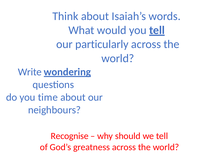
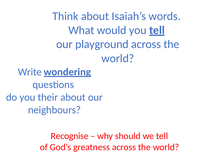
particularly: particularly -> playground
time: time -> their
